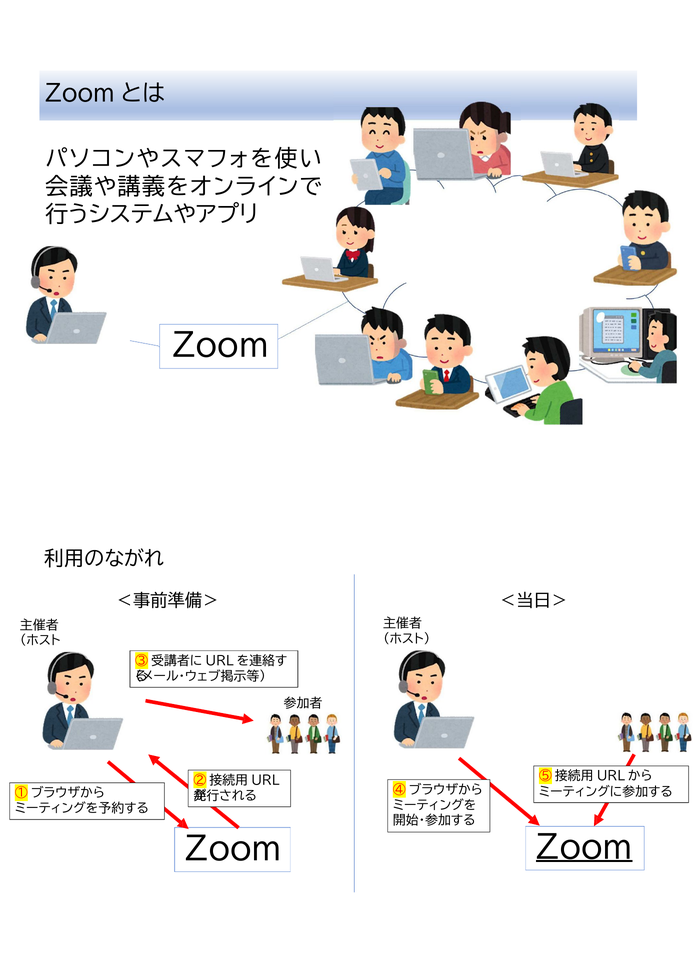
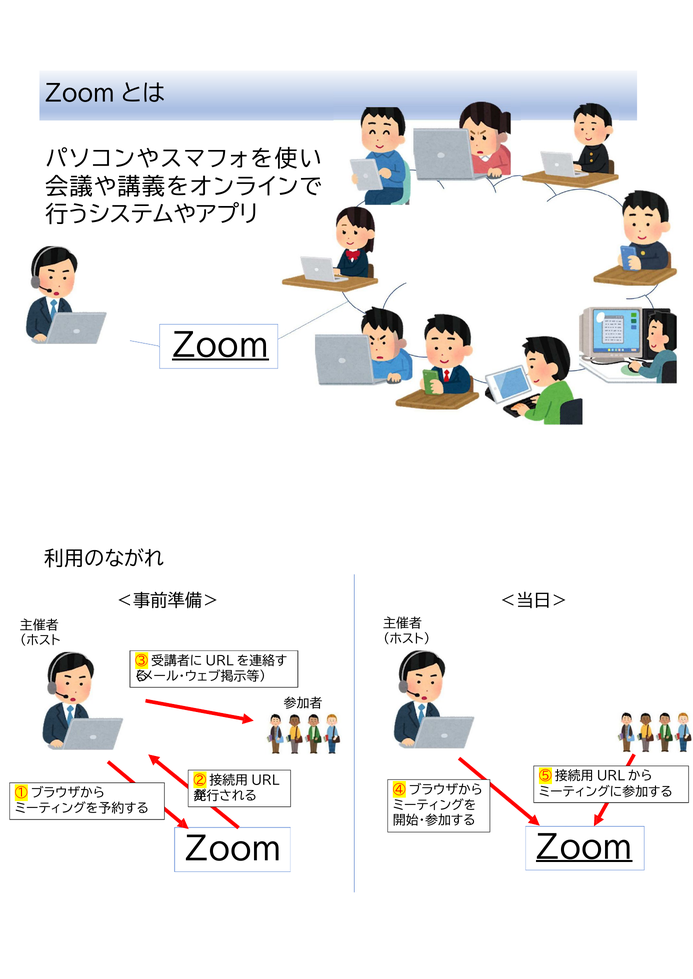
Zoom at (220, 346) underline: none -> present
